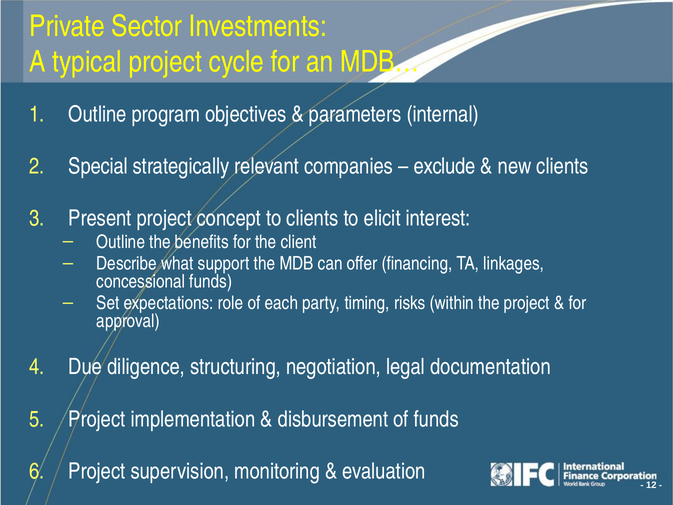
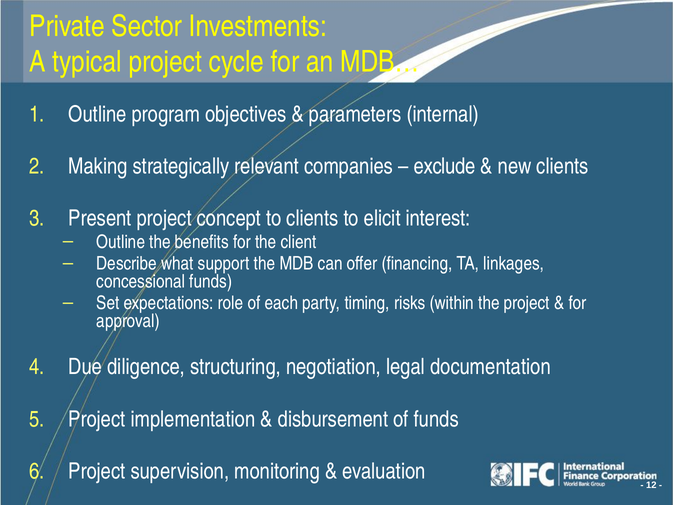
Special: Special -> Making
